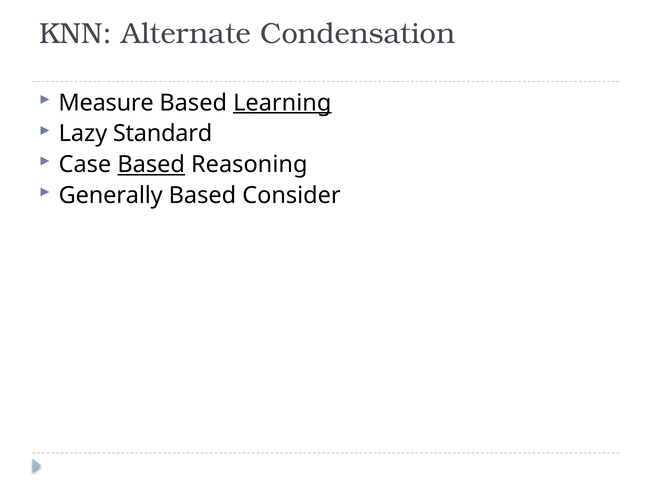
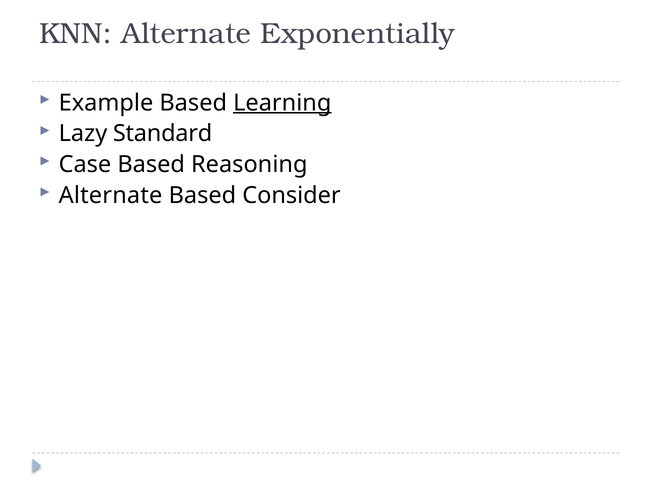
Condensation: Condensation -> Exponentially
Measure: Measure -> Example
Based at (151, 164) underline: present -> none
Generally at (111, 195): Generally -> Alternate
